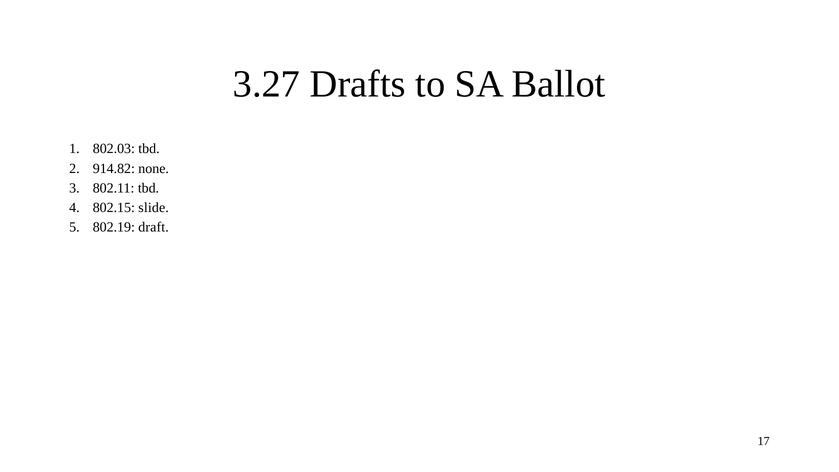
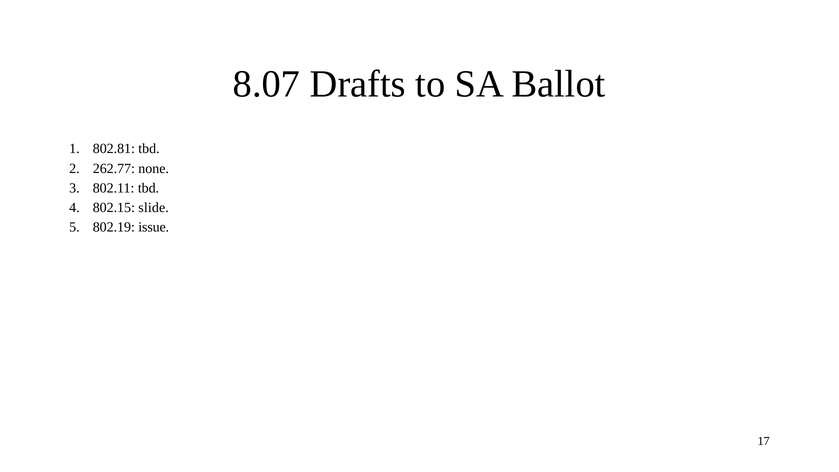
3.27: 3.27 -> 8.07
802.03: 802.03 -> 802.81
914.82: 914.82 -> 262.77
draft: draft -> issue
